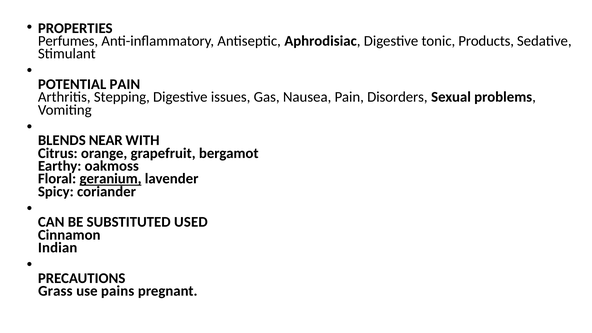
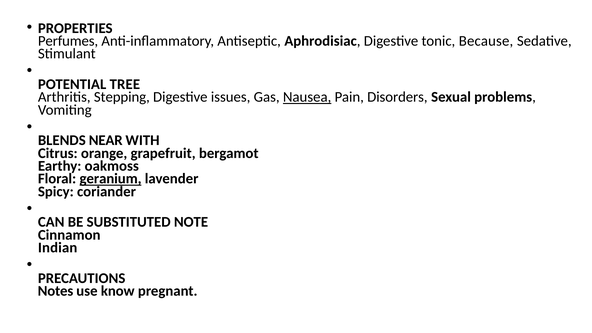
Products: Products -> Because
POTENTIAL PAIN: PAIN -> TREE
Nausea underline: none -> present
USED: USED -> NOTE
Grass: Grass -> Notes
pains: pains -> know
